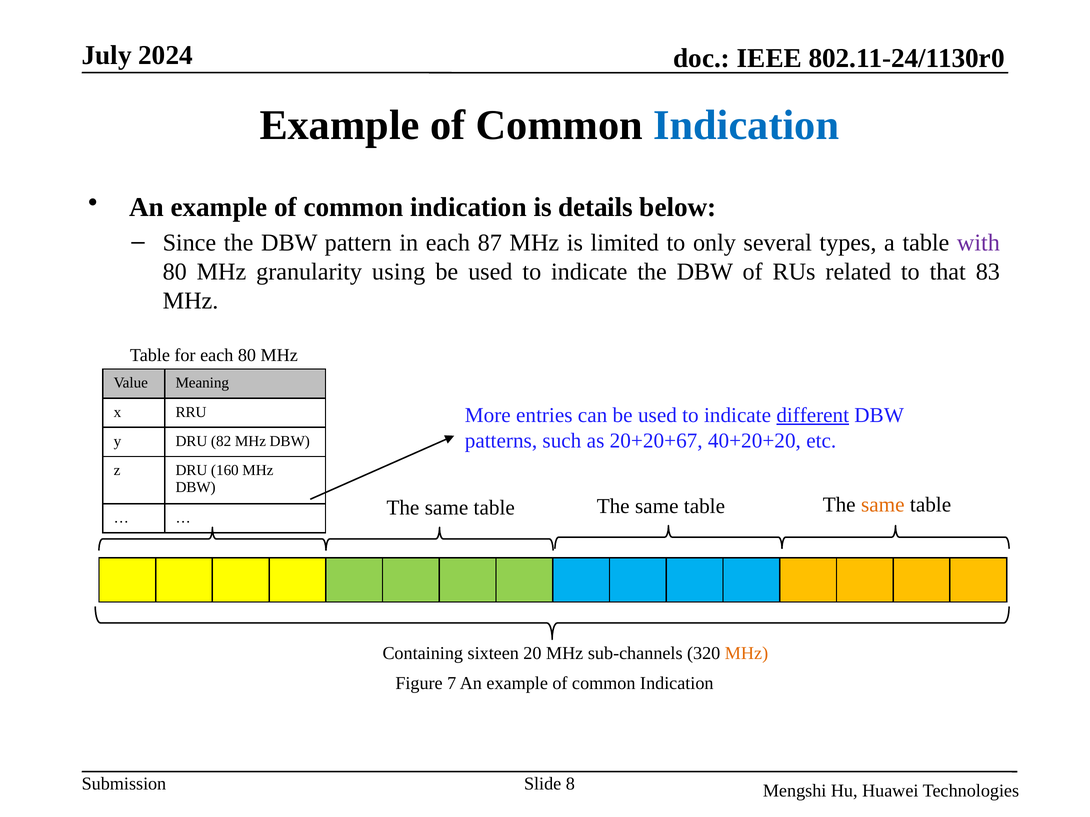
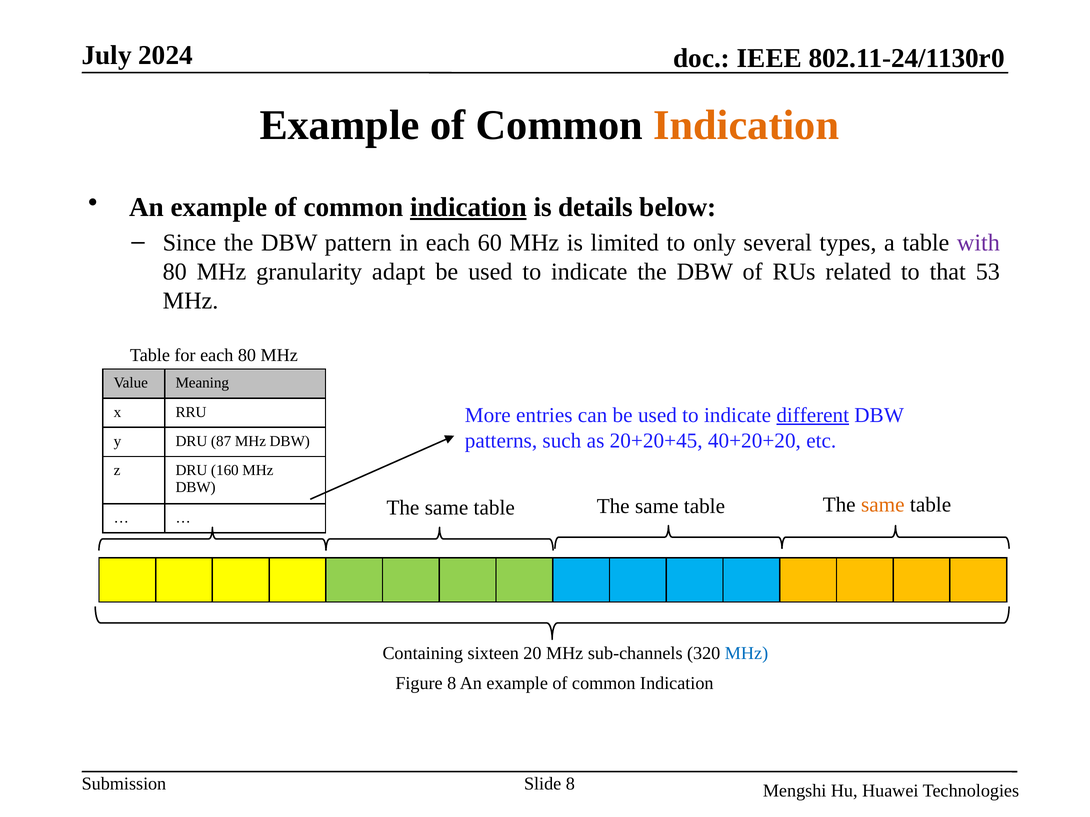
Indication at (746, 126) colour: blue -> orange
indication at (468, 207) underline: none -> present
87: 87 -> 60
using: using -> adapt
83: 83 -> 53
20+20+67: 20+20+67 -> 20+20+45
82: 82 -> 87
MHz at (747, 654) colour: orange -> blue
Figure 7: 7 -> 8
